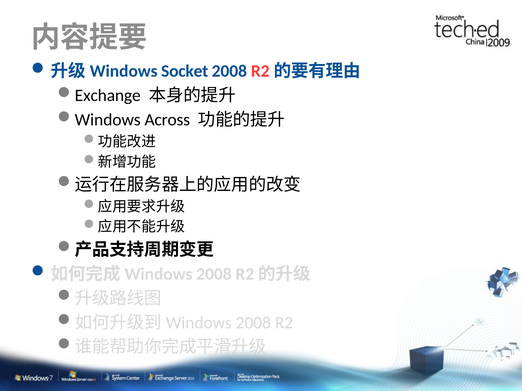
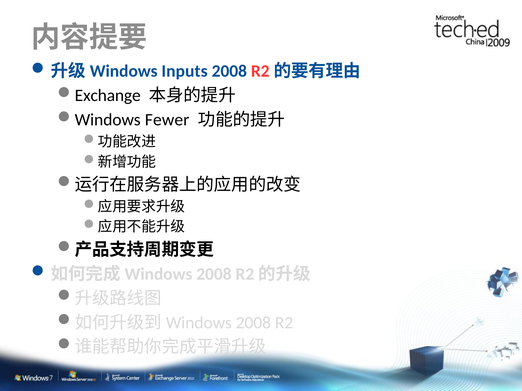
Socket: Socket -> Inputs
Across: Across -> Fewer
